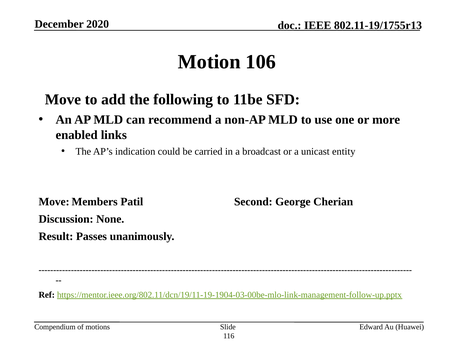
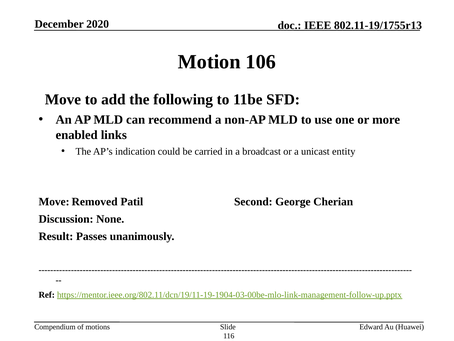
Members: Members -> Removed
